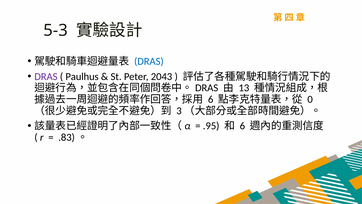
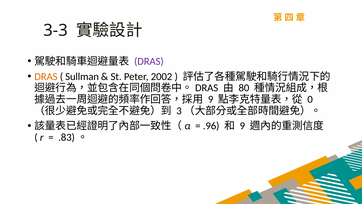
5-3: 5-3 -> 3-3
DRAS at (149, 61) colour: blue -> purple
DRAS at (46, 76) colour: purple -> orange
Paulhus: Paulhus -> Sullman
2043: 2043 -> 2002
13: 13 -> 80
6 at (211, 99): 6 -> 9
.95: .95 -> .96
6 at (242, 126): 6 -> 9
